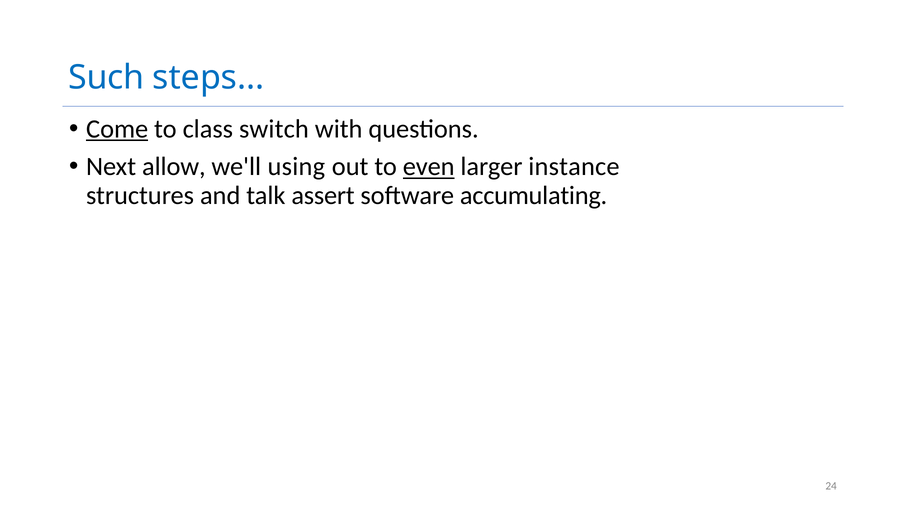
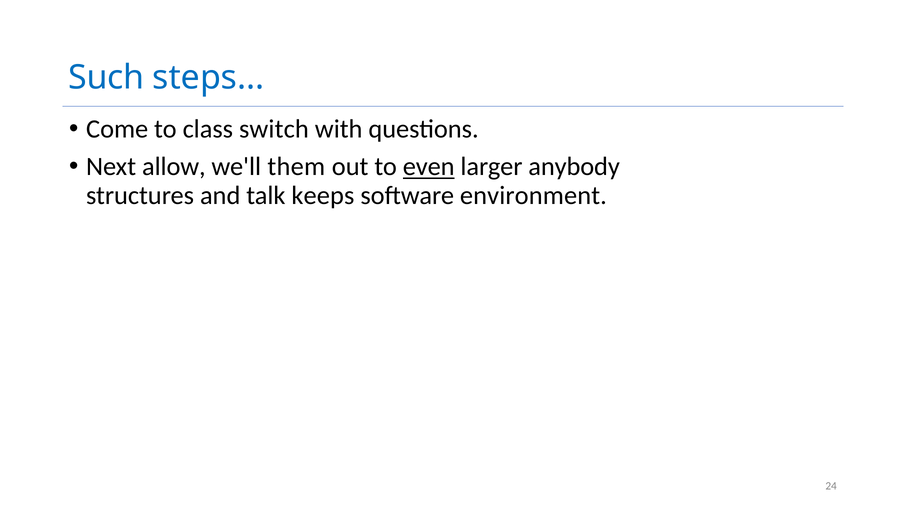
Come underline: present -> none
using: using -> them
instance: instance -> anybody
assert: assert -> keeps
accumulating: accumulating -> environment
